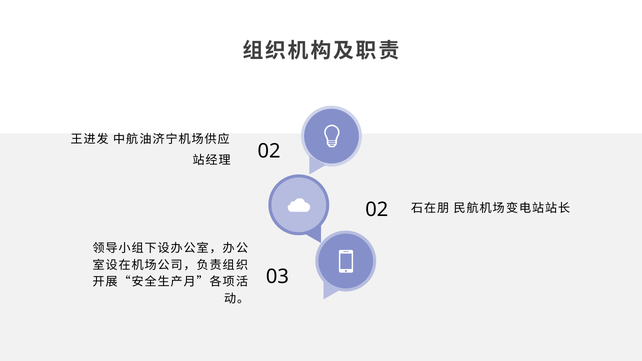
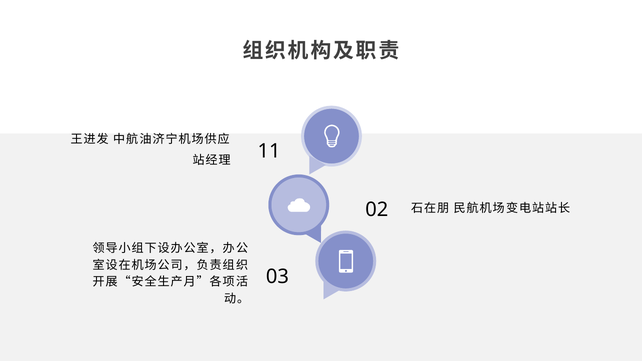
02 at (269, 151): 02 -> 11
